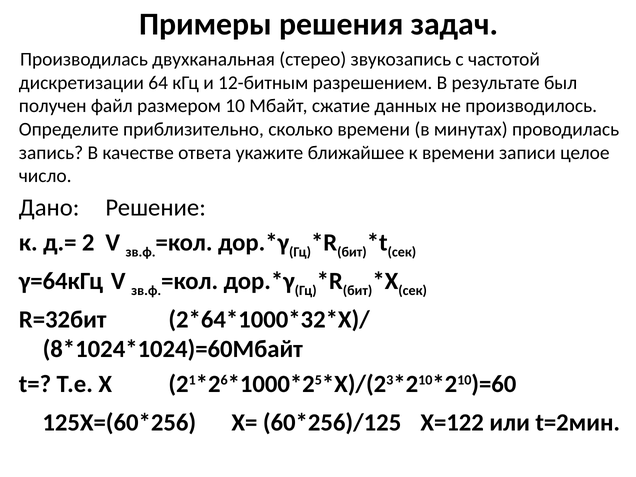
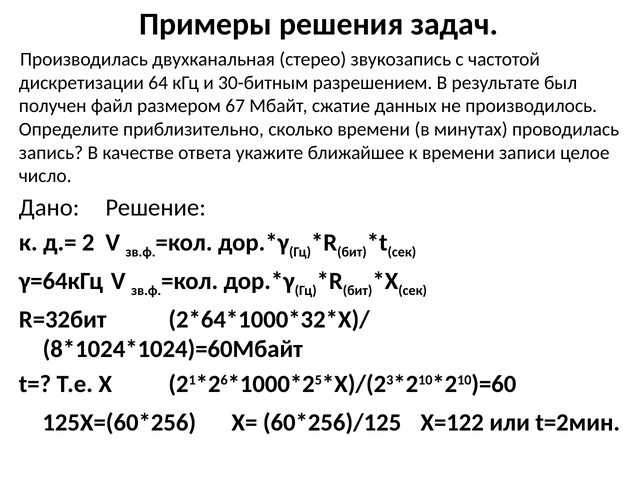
12-битным: 12-битным -> 30-битным
10: 10 -> 67
